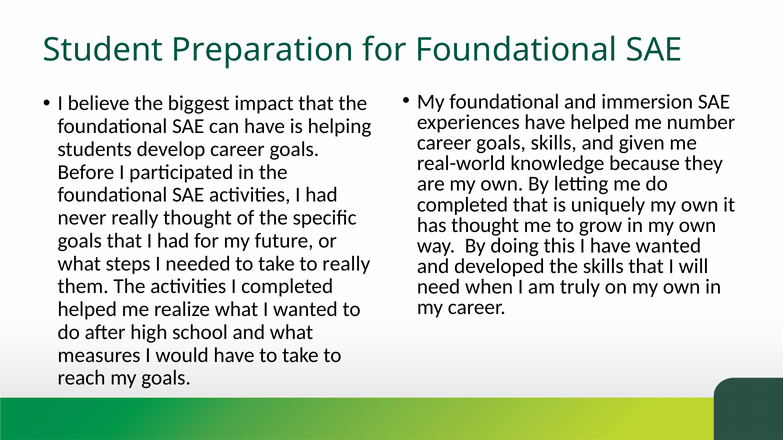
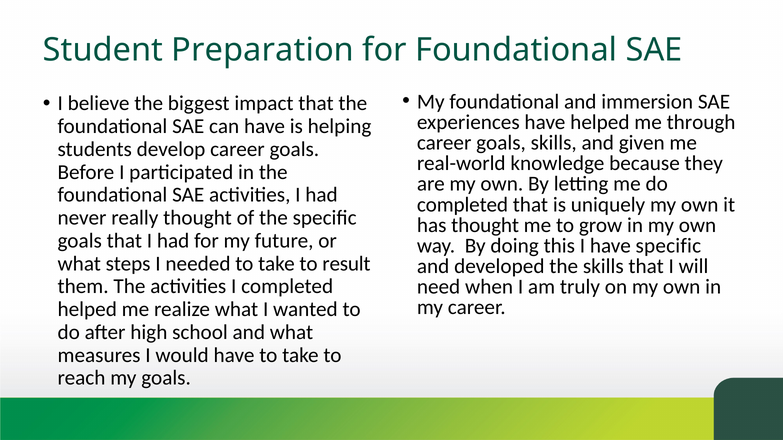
number: number -> through
have wanted: wanted -> specific
to really: really -> result
